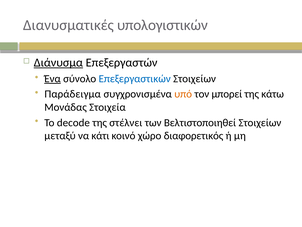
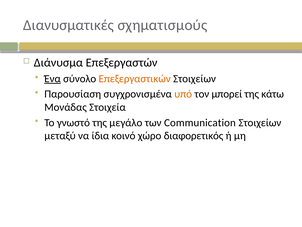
υπολογιστικών: υπολογιστικών -> σχηματισμούς
Διάνυσμα underline: present -> none
Επεξεργαστικών colour: blue -> orange
Παράδειγμα: Παράδειγμα -> Παρουσίαση
decode: decode -> γνωστό
στέλνει: στέλνει -> μεγάλο
Βελτιστοποιηθεί: Βελτιστοποιηθεί -> Communication
κάτι: κάτι -> ίδια
